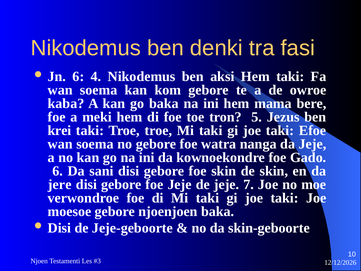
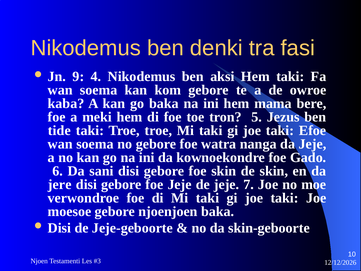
Jn 6: 6 -> 9
krei: krei -> tide
